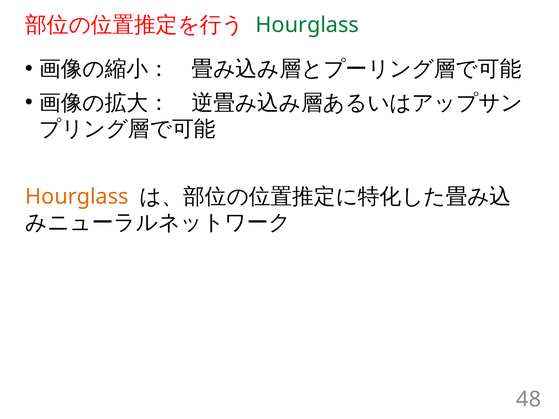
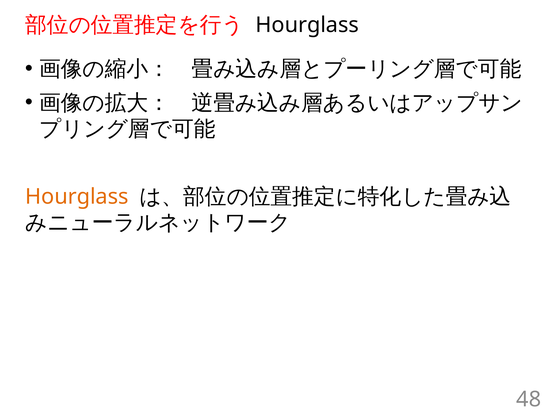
Hourglass at (307, 25) colour: green -> black
